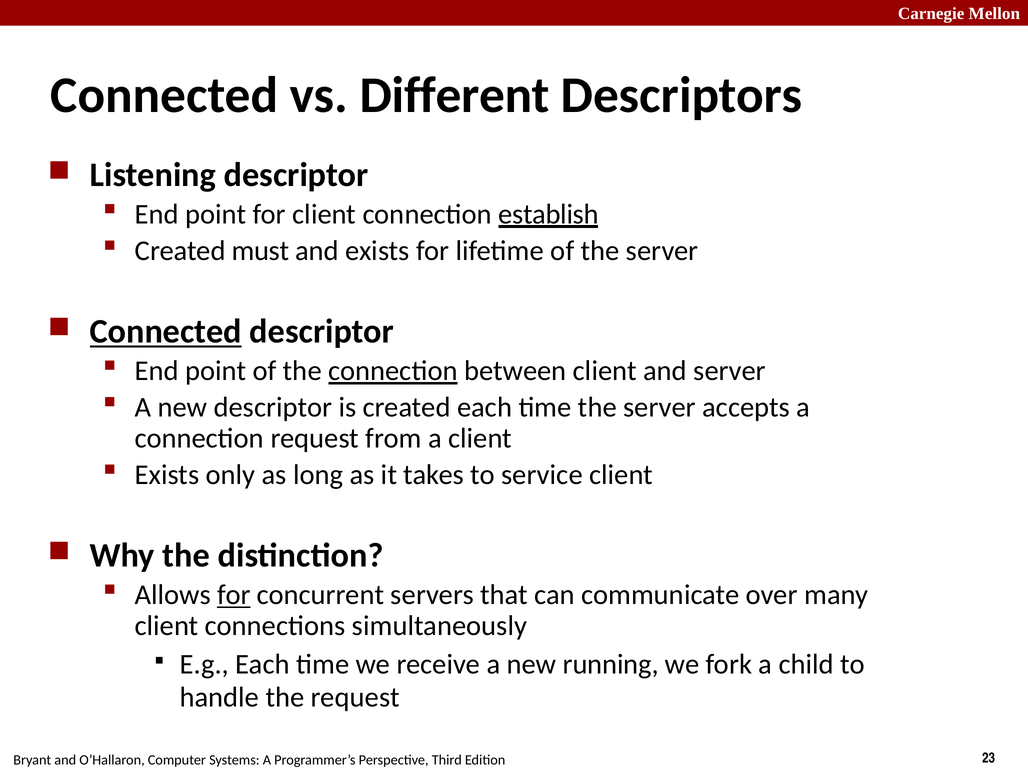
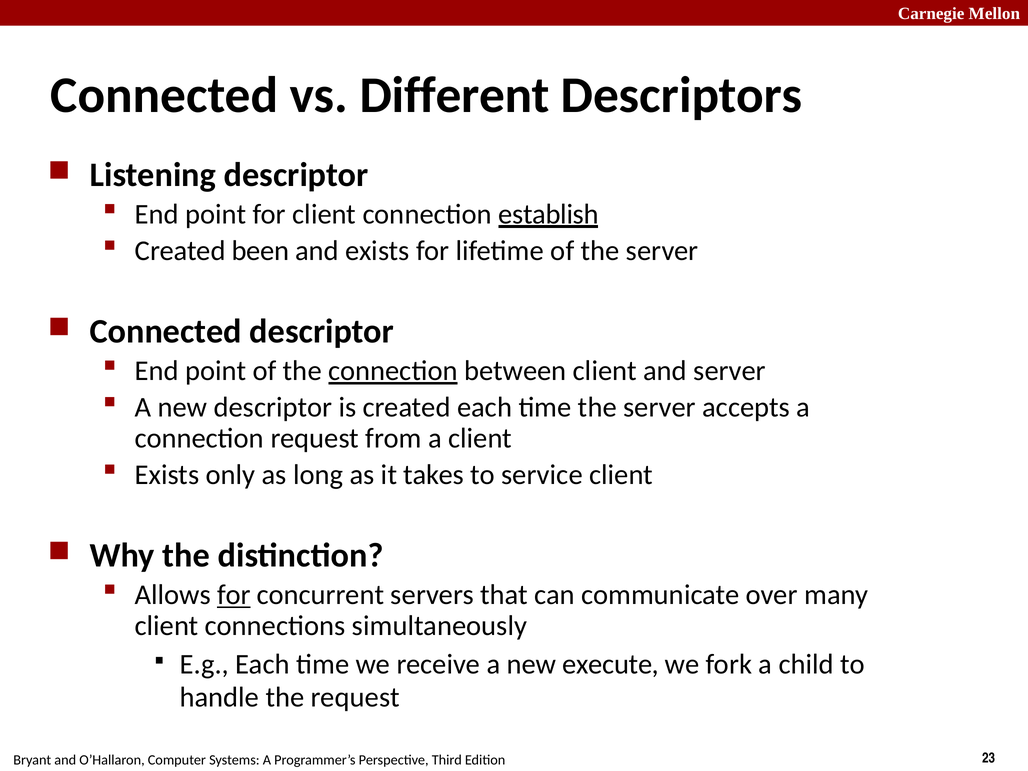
must: must -> been
Connected at (166, 332) underline: present -> none
running: running -> execute
